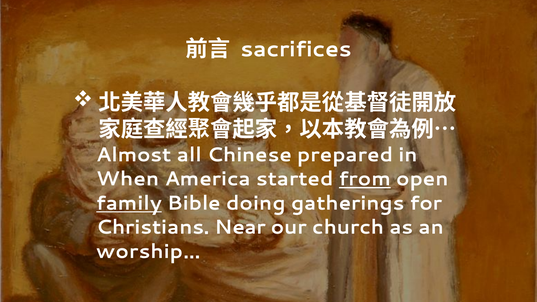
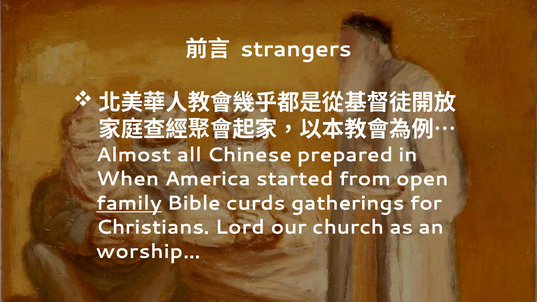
sacrifices: sacrifices -> strangers
from underline: present -> none
doing: doing -> curds
Near: Near -> Lord
